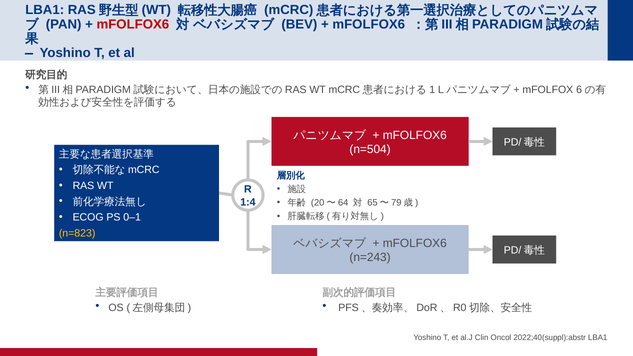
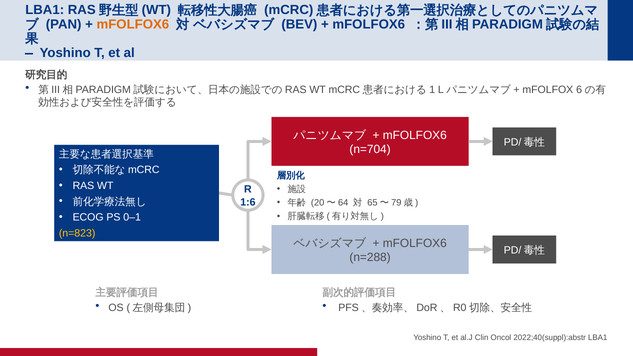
mFOLFOX6 at (133, 24) colour: red -> orange
n=504: n=504 -> n=704
1:4: 1:4 -> 1:6
n=243: n=243 -> n=288
